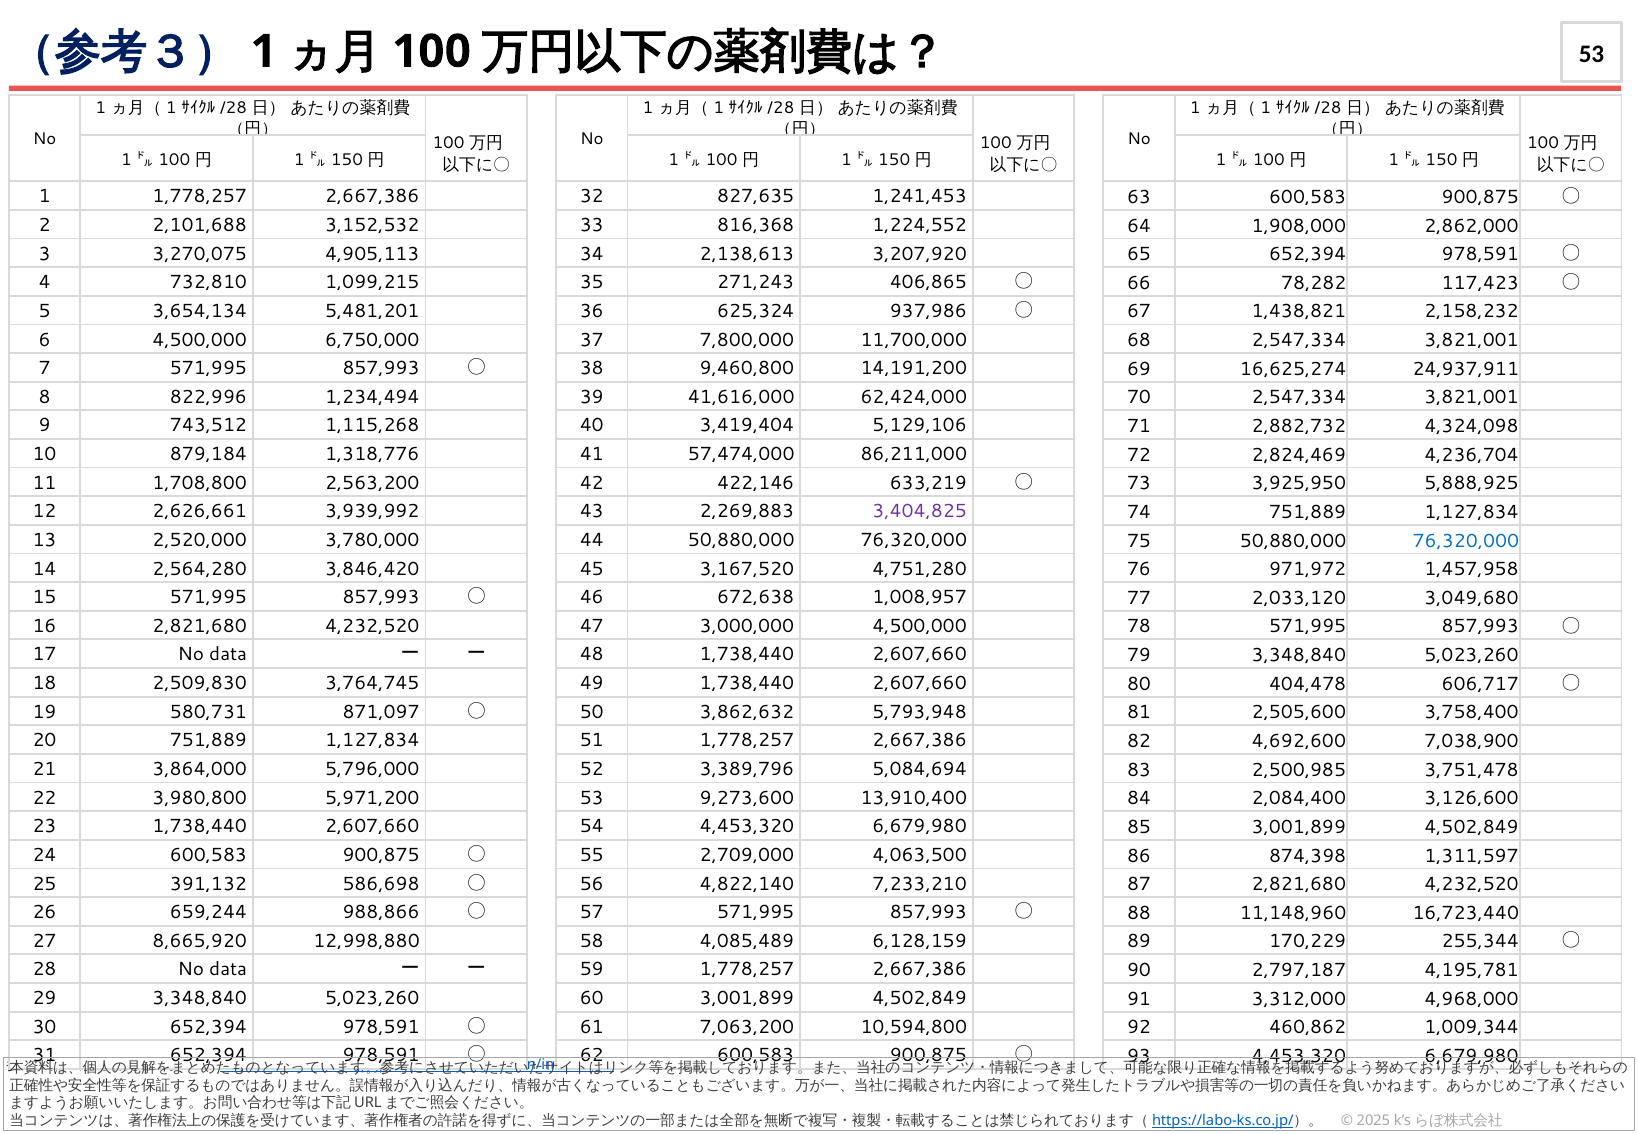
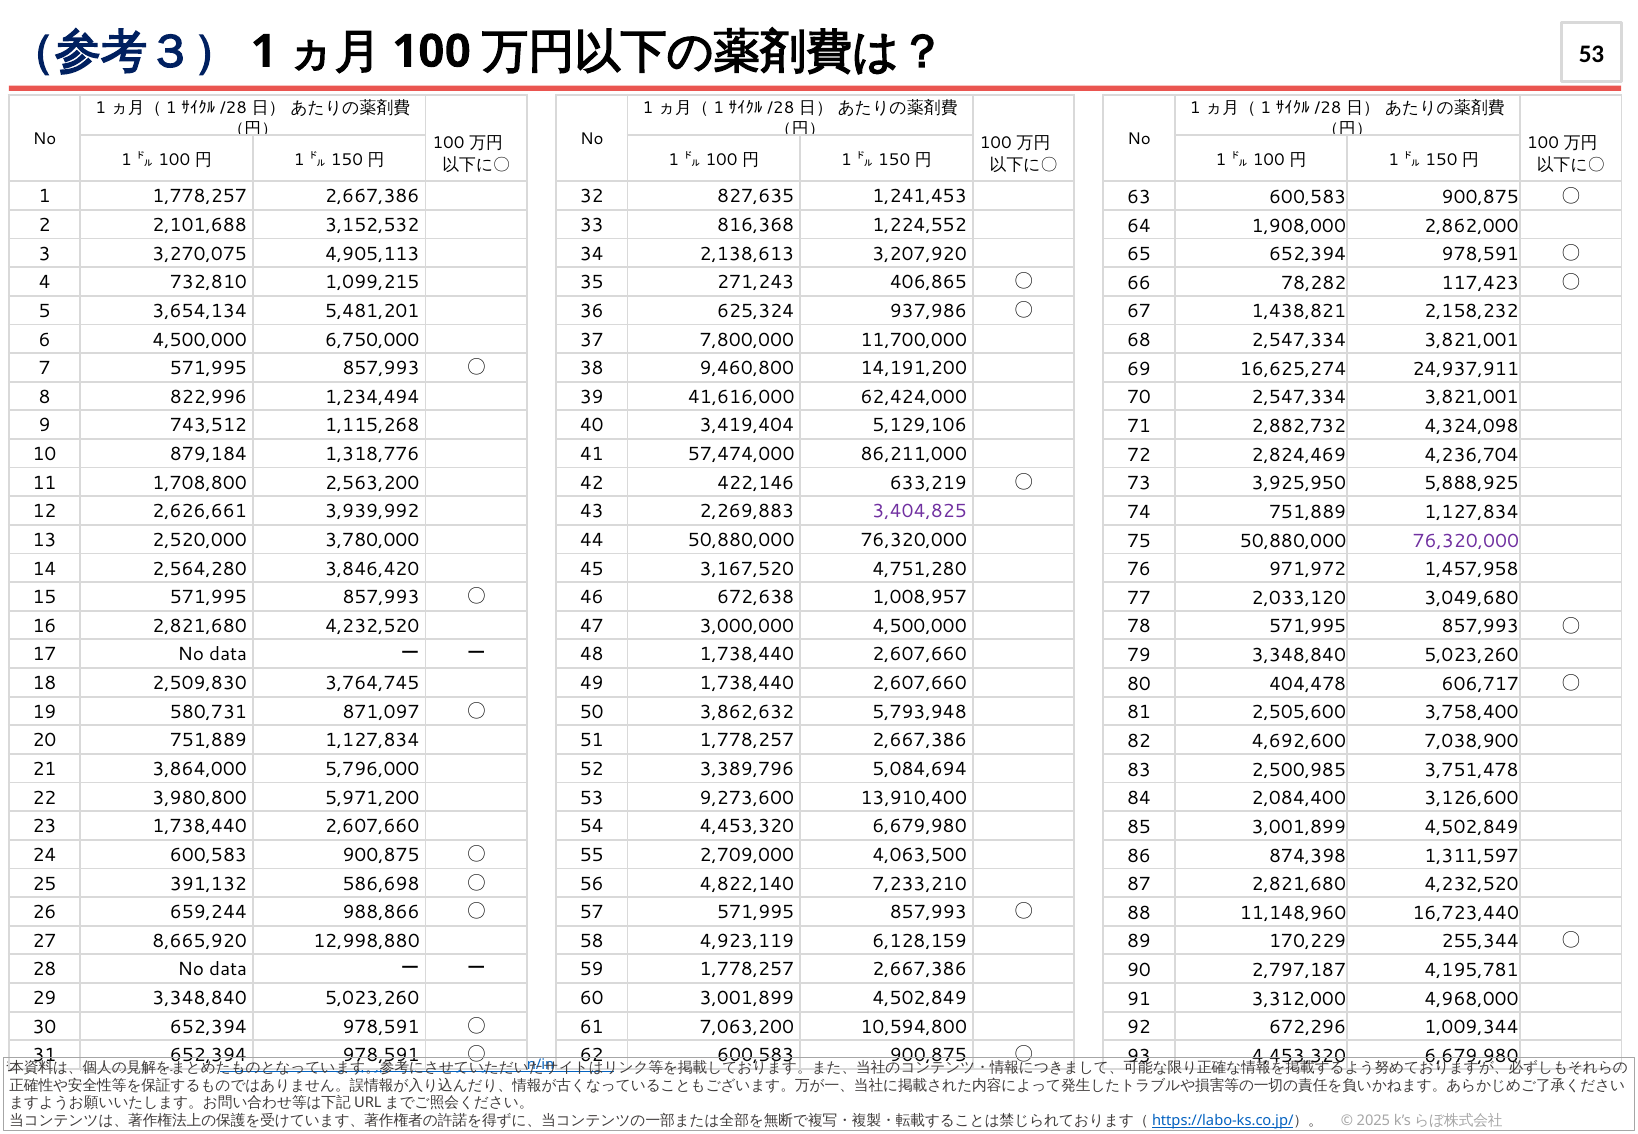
76,320,000 at (1466, 541) colour: blue -> purple
4,085,489: 4,085,489 -> 4,923,119
460,862: 460,862 -> 672,296
